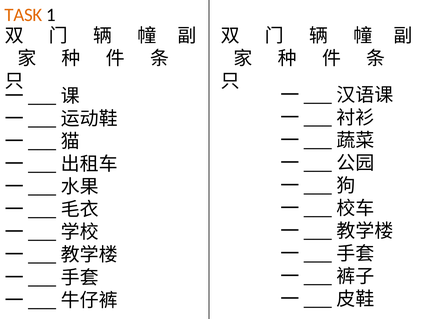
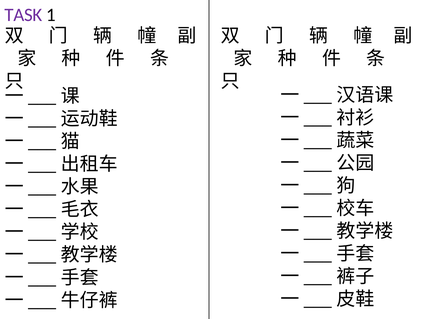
TASK colour: orange -> purple
